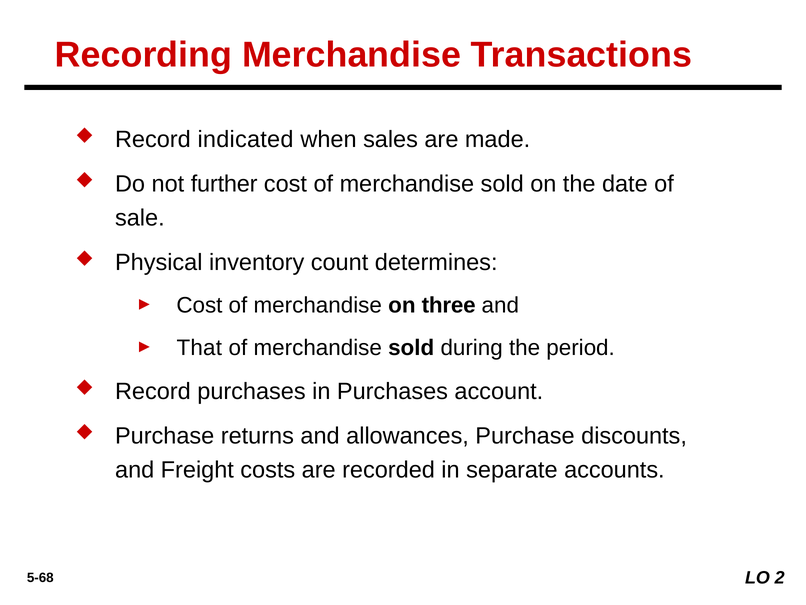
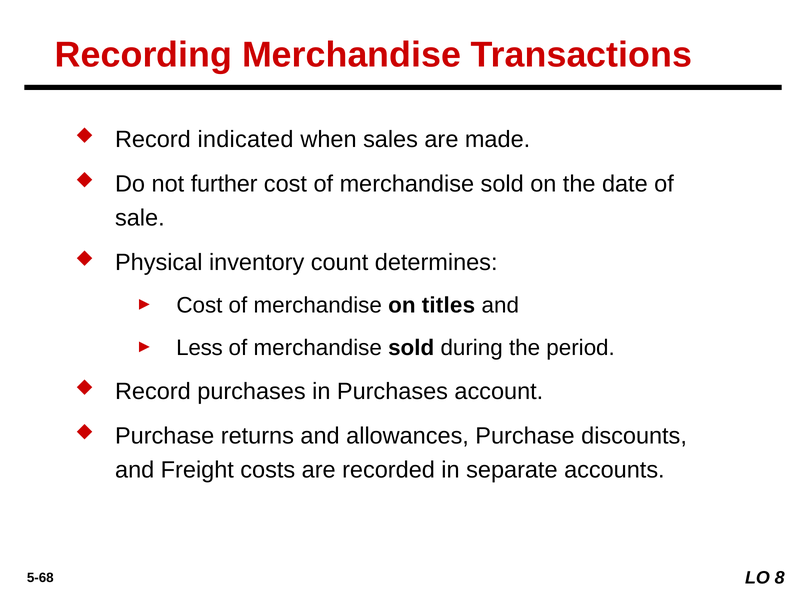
three: three -> titles
That: That -> Less
2: 2 -> 8
